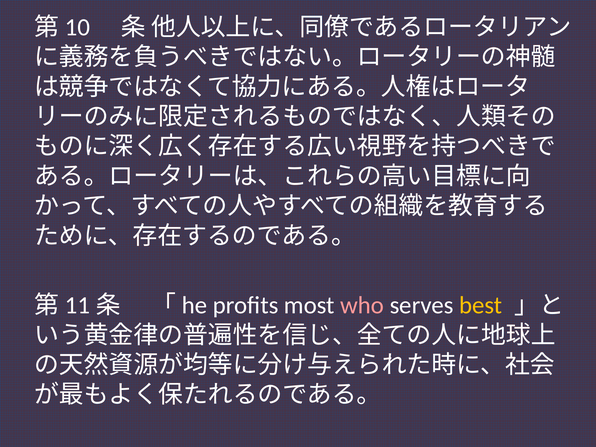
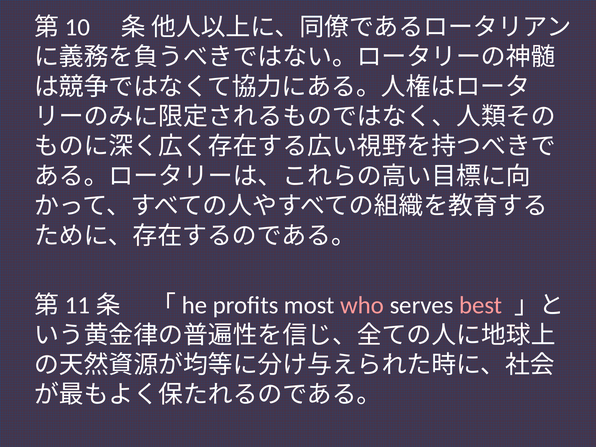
best colour: yellow -> pink
